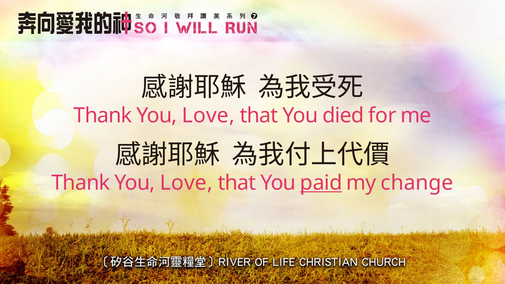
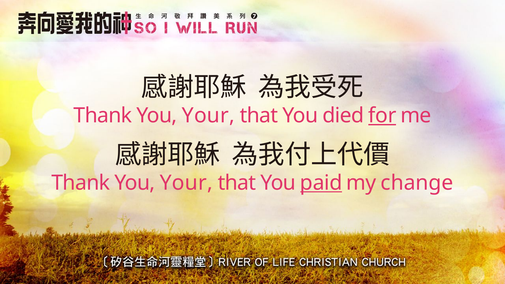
Love at (208, 116): Love -> Your
for underline: none -> present
Love at (186, 183): Love -> Your
